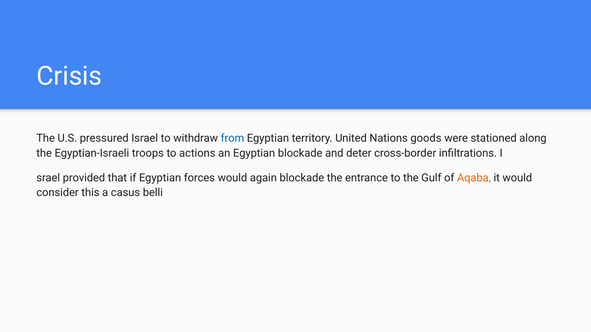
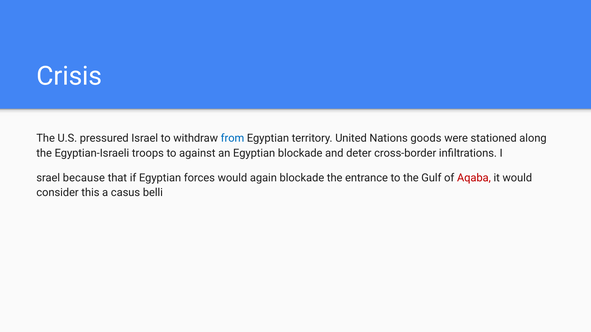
actions: actions -> against
provided: provided -> because
Aqaba colour: orange -> red
